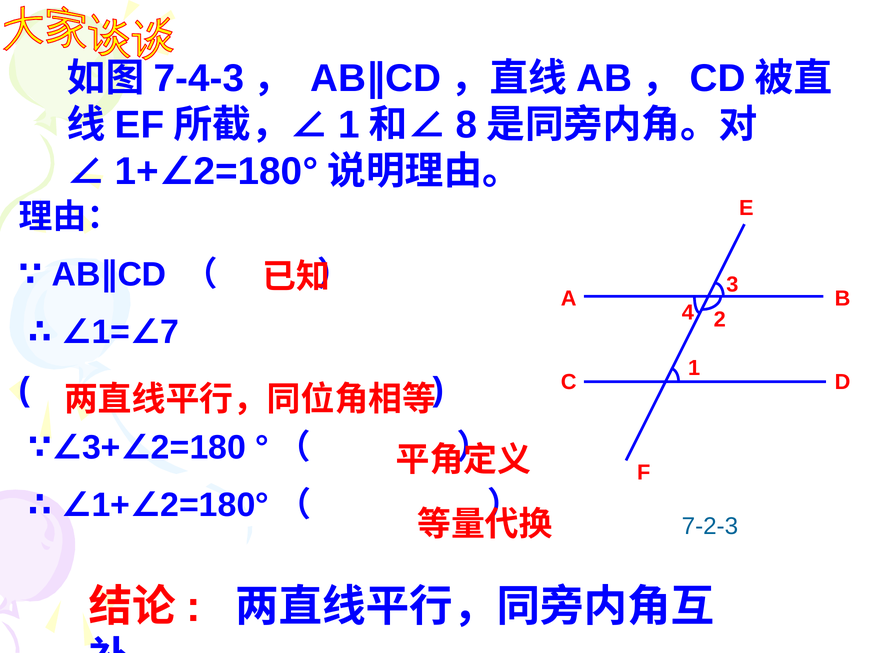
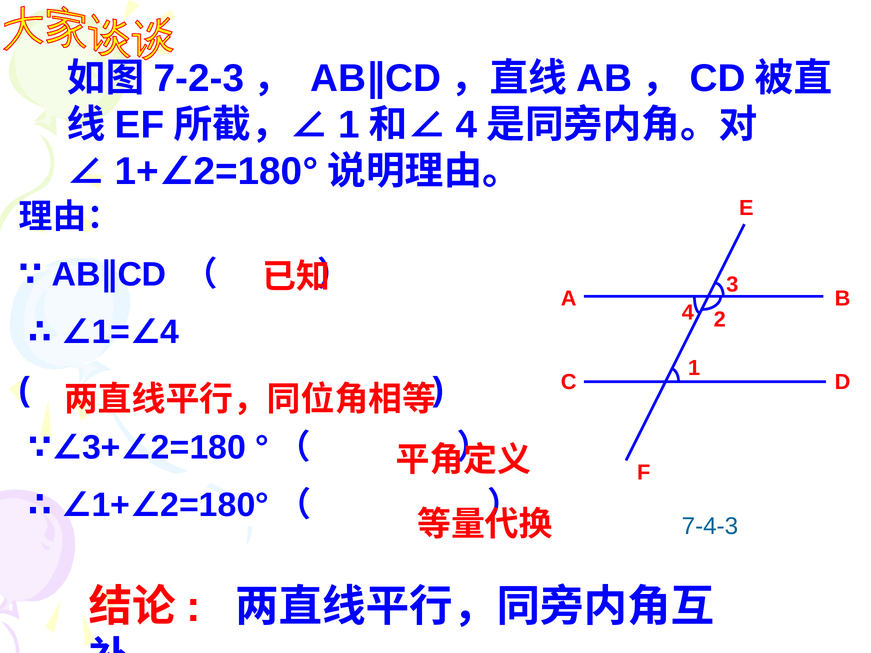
7-4-3: 7-4-3 -> 7-2-3
8 at (466, 125): 8 -> 4
7 at (170, 332): 7 -> 4
7-2-3: 7-2-3 -> 7-4-3
